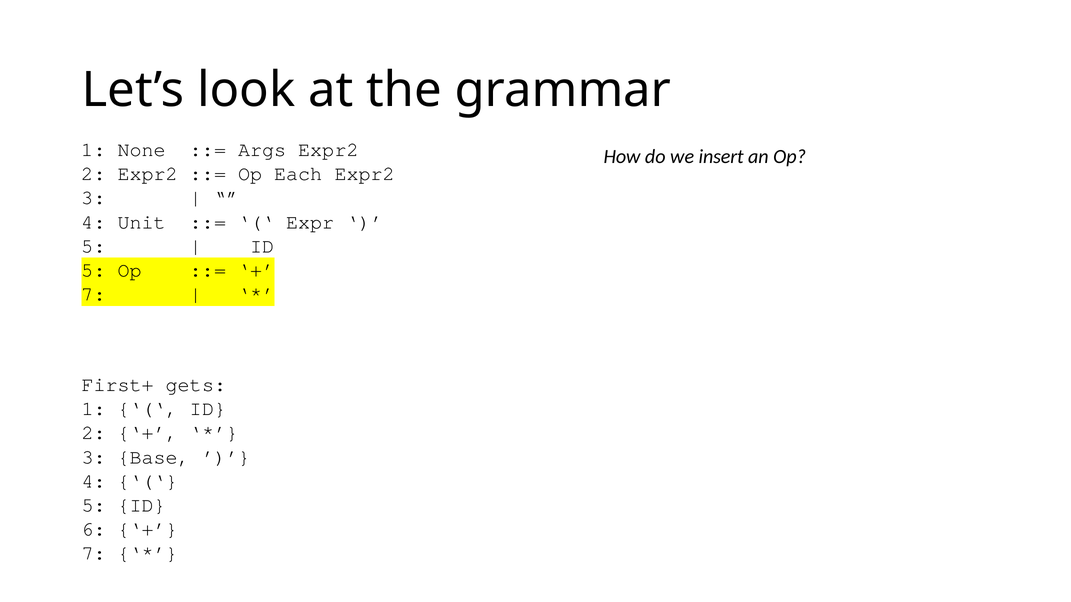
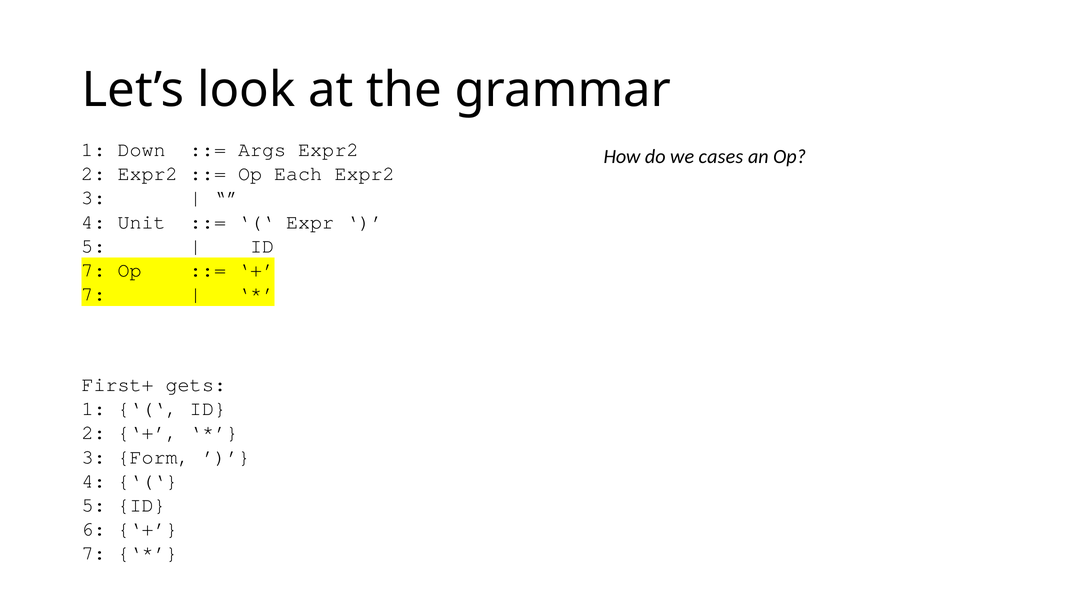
None: None -> Down
insert: insert -> cases
5 at (94, 270): 5 -> 7
Base: Base -> Form
